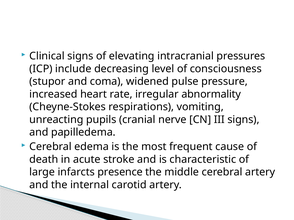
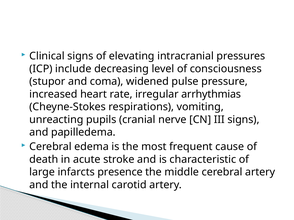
abnormality: abnormality -> arrhythmias
